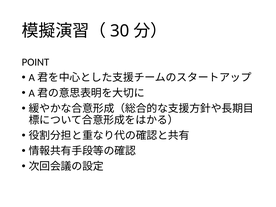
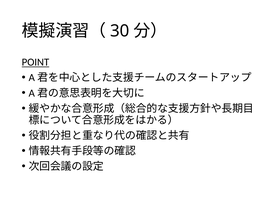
POINT underline: none -> present
